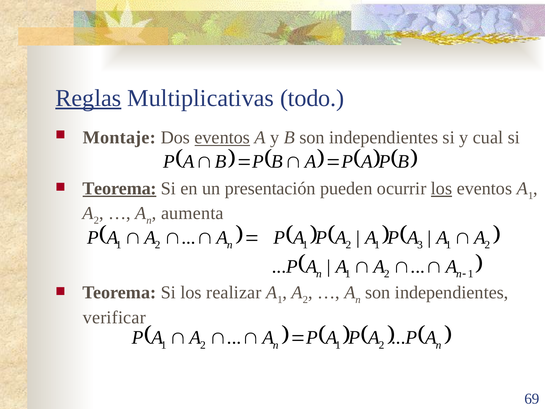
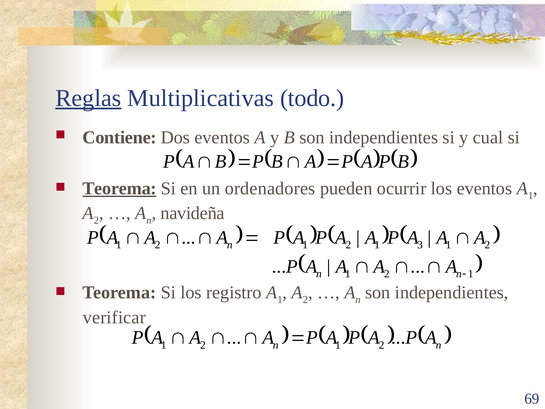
Montaje: Montaje -> Contiene
eventos at (222, 138) underline: present -> none
presentación: presentación -> ordenadores
los at (442, 188) underline: present -> none
aumenta: aumenta -> navideña
realizar: realizar -> registro
